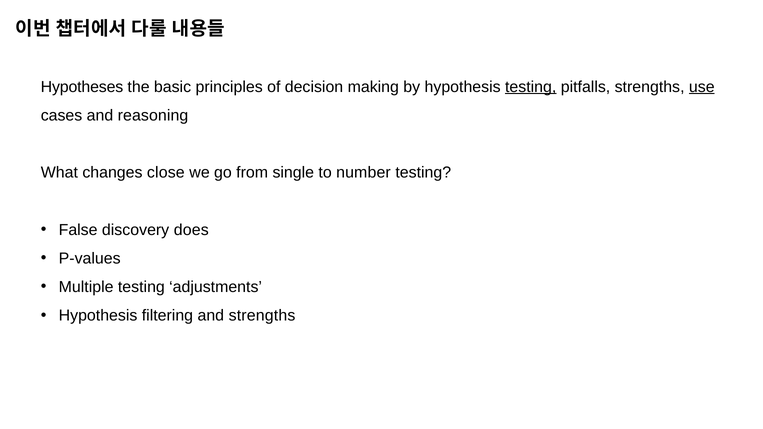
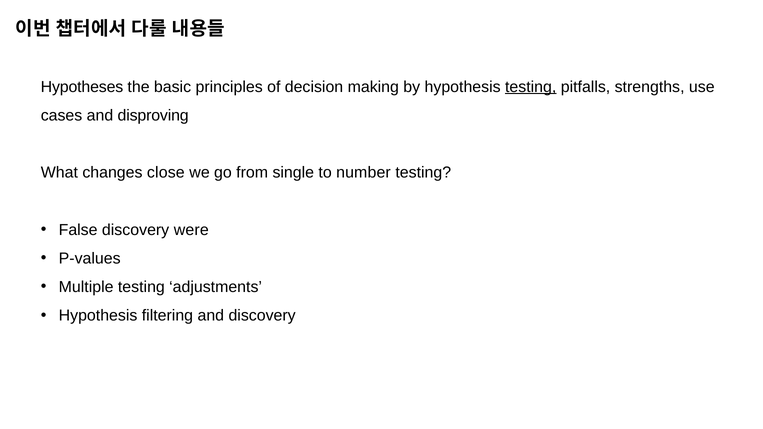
use underline: present -> none
reasoning: reasoning -> disproving
does: does -> were
and strengths: strengths -> discovery
